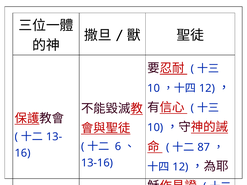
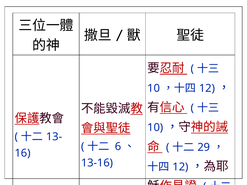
87: 87 -> 29
